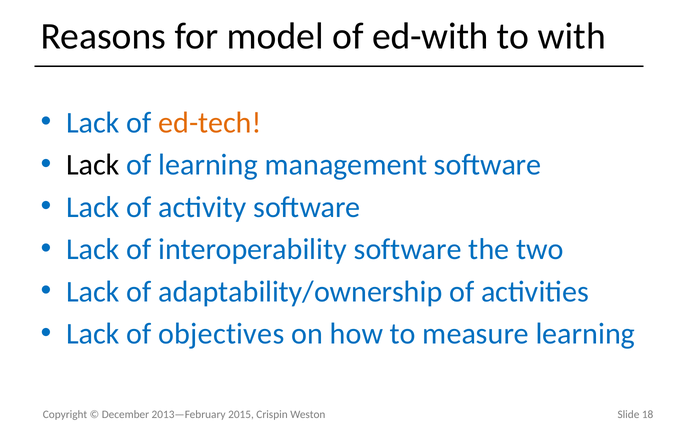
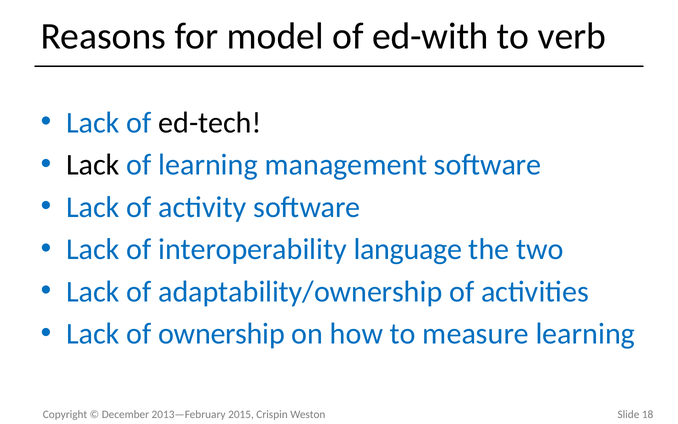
with: with -> verb
ed-tech colour: orange -> black
interoperability software: software -> language
objectives: objectives -> ownership
